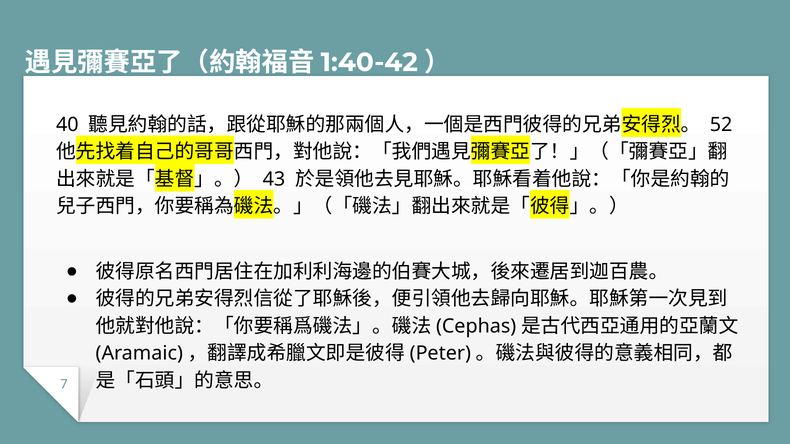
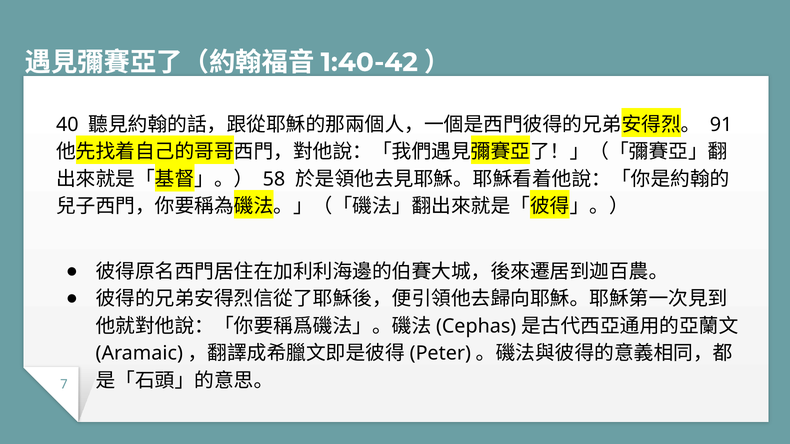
52: 52 -> 91
43: 43 -> 58
